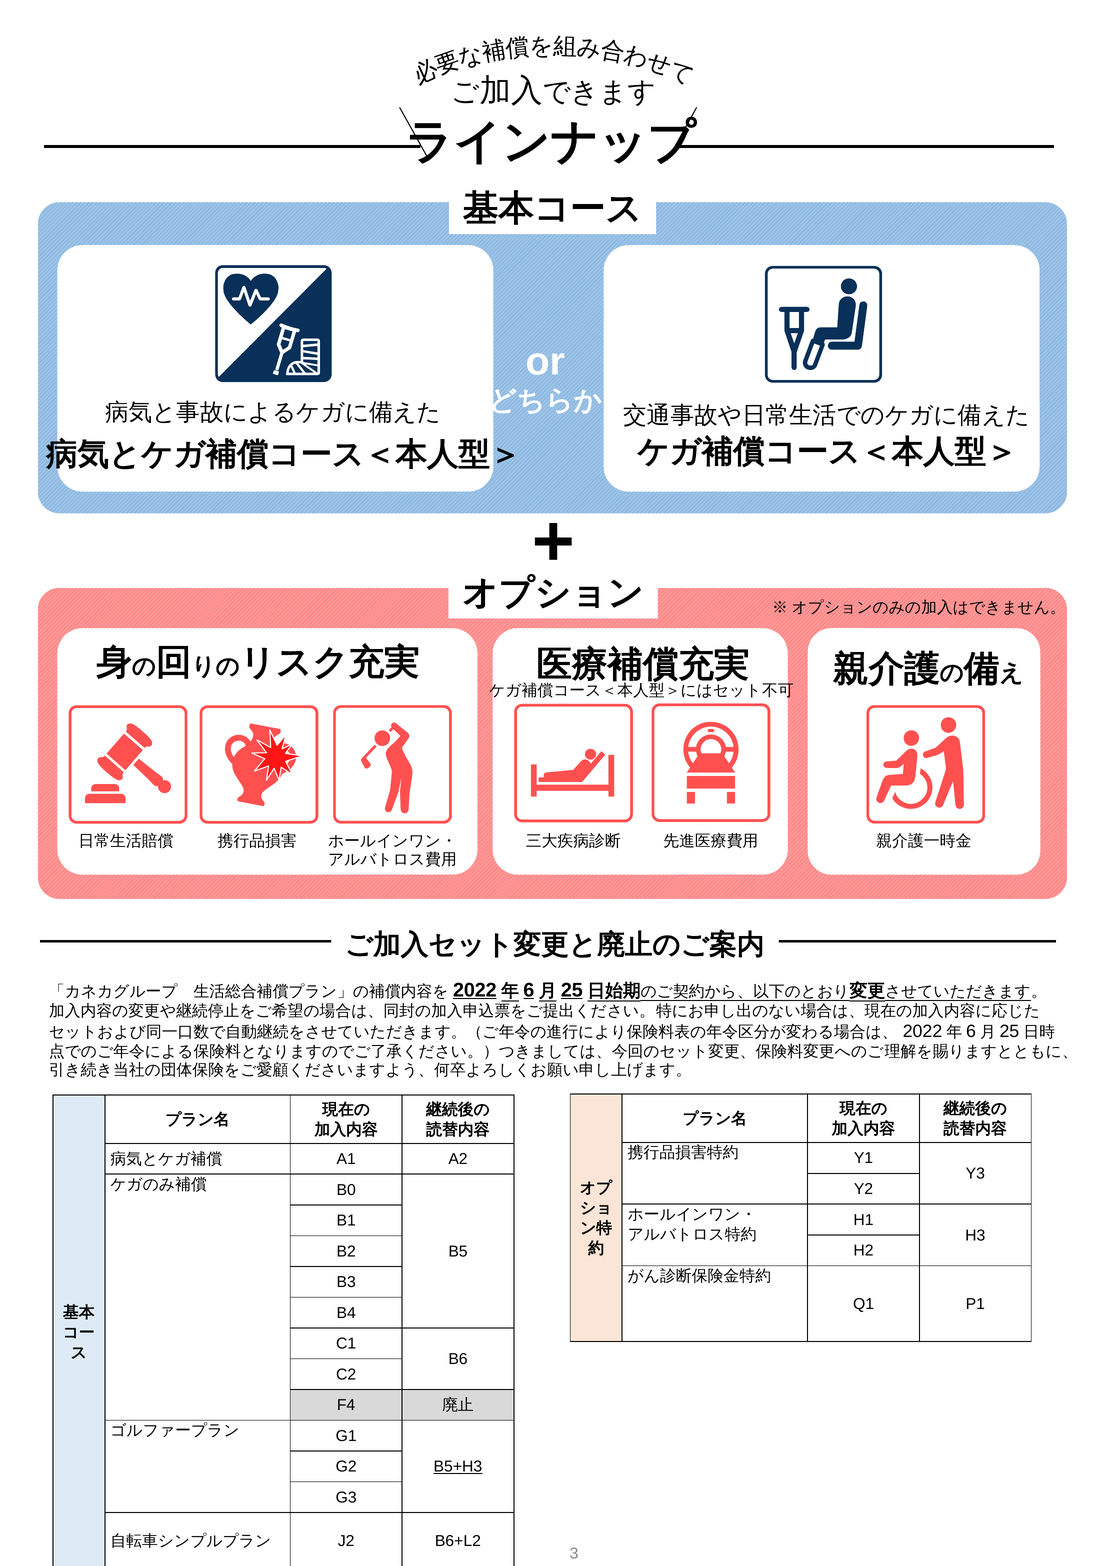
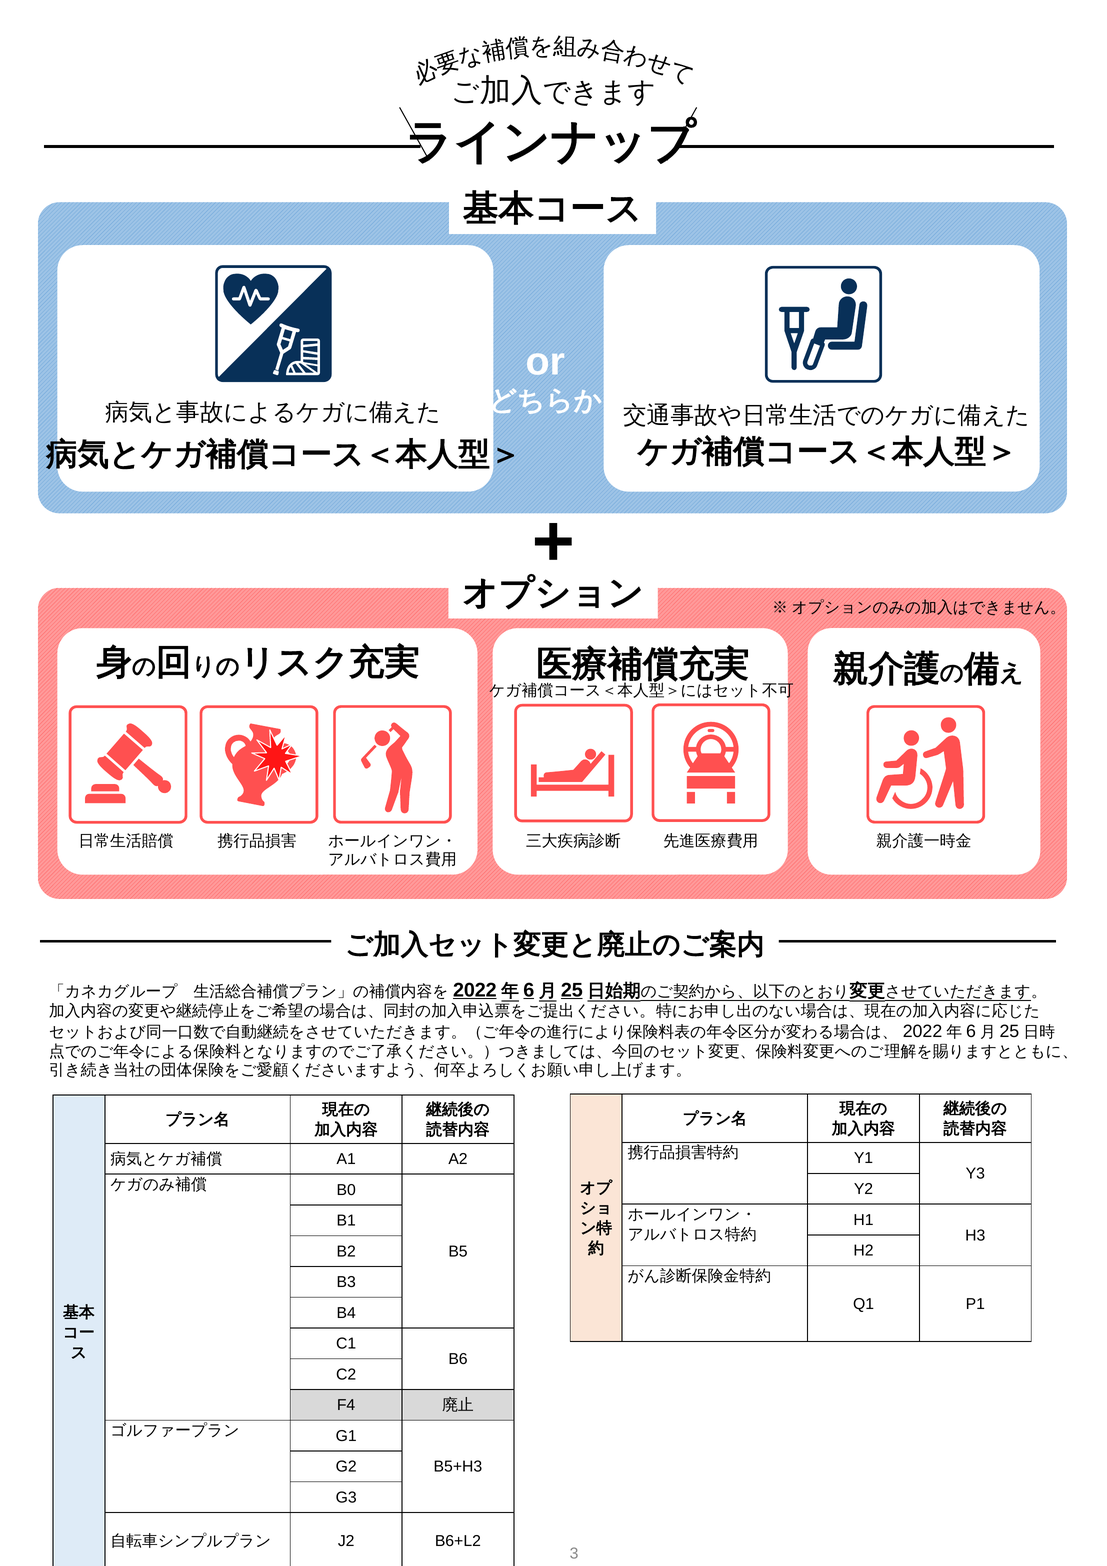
B5+H3 underline: present -> none
